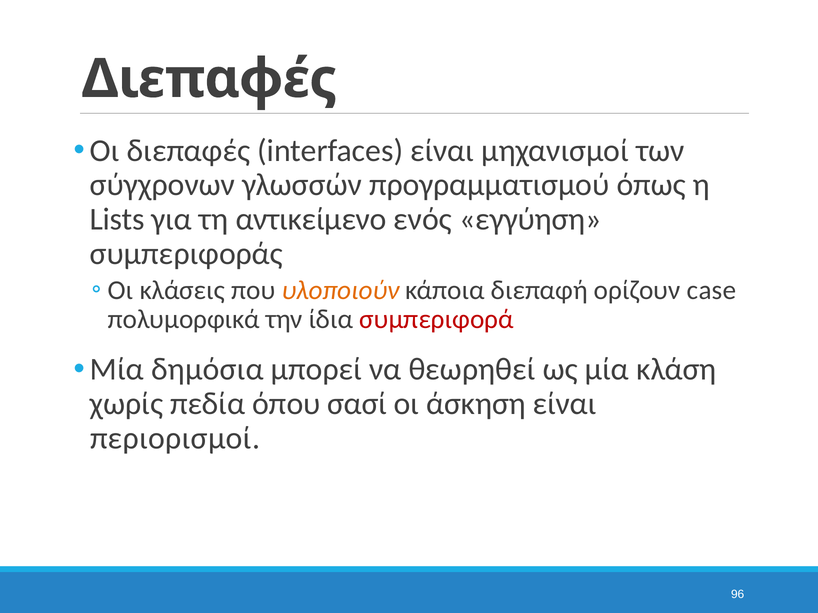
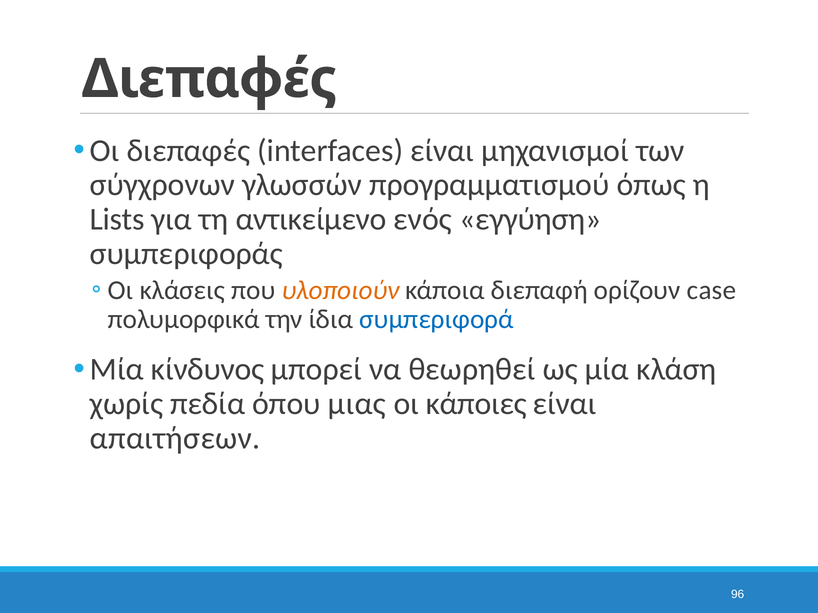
συμπεριφορά colour: red -> blue
δημόσια: δημόσια -> κίνδυνος
σασί: σασί -> μιας
άσκηση: άσκηση -> κάποιες
περιορισμοί: περιορισμοί -> απαιτήσεων
